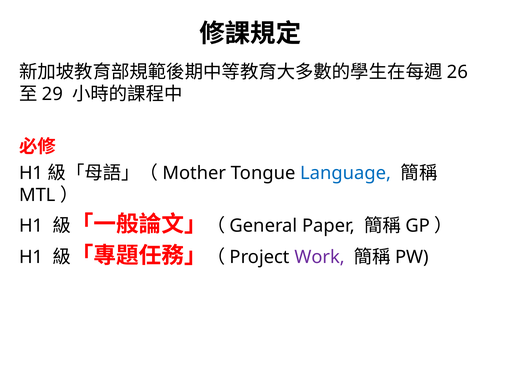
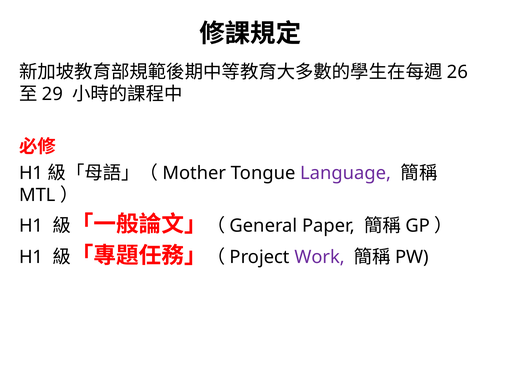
Language colour: blue -> purple
